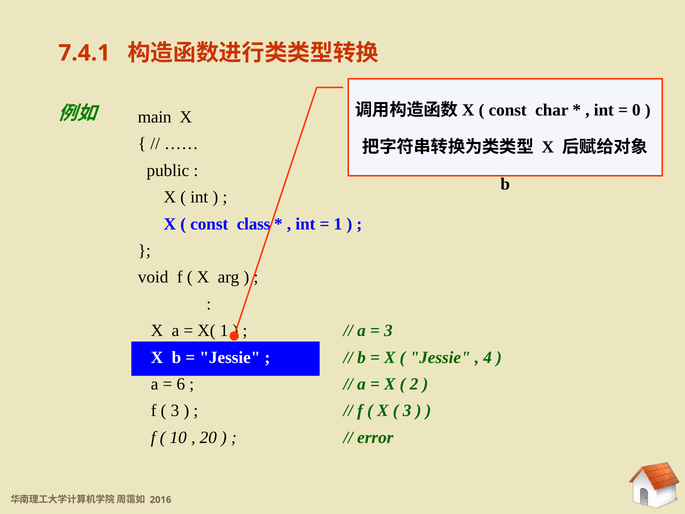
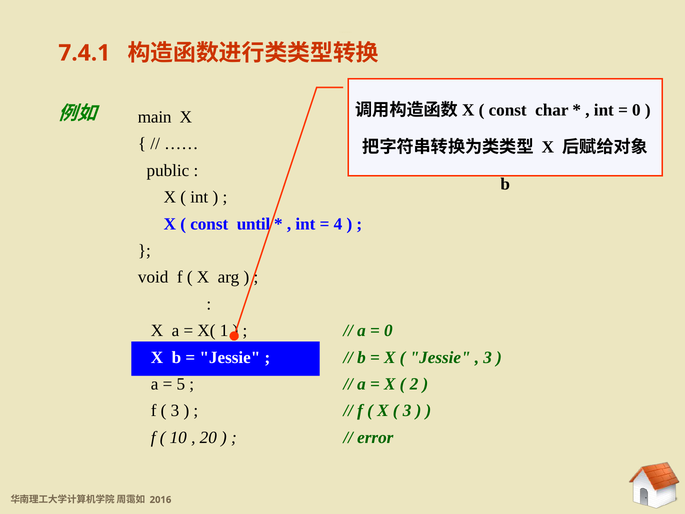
class: class -> until
1 at (338, 224): 1 -> 4
3 at (388, 331): 3 -> 0
4 at (488, 357): 4 -> 3
6: 6 -> 5
